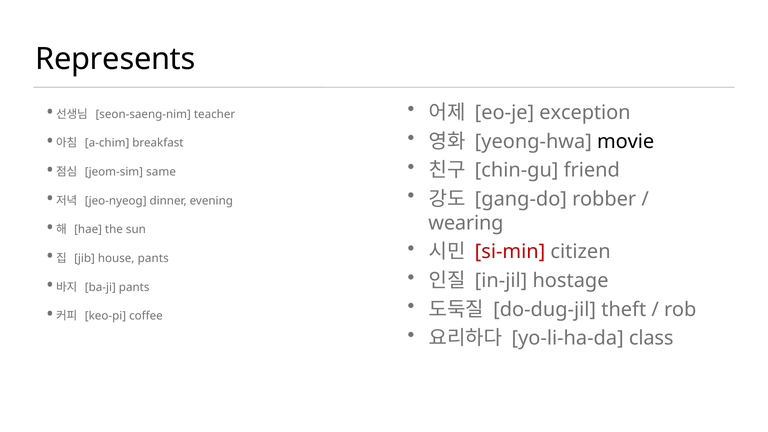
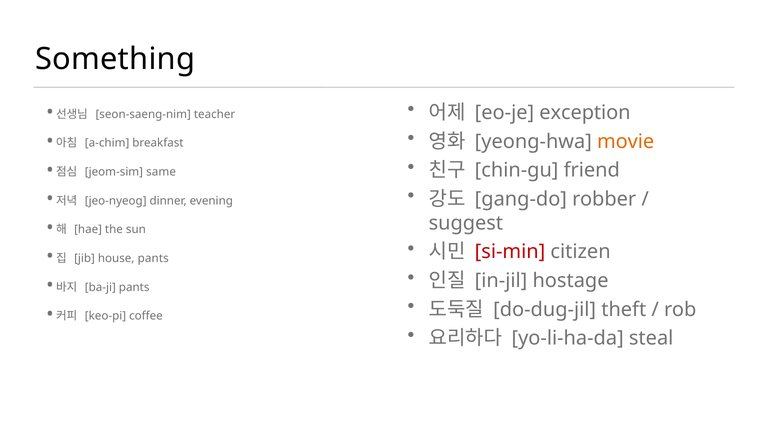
Represents: Represents -> Something
movie colour: black -> orange
wearing: wearing -> suggest
class: class -> steal
